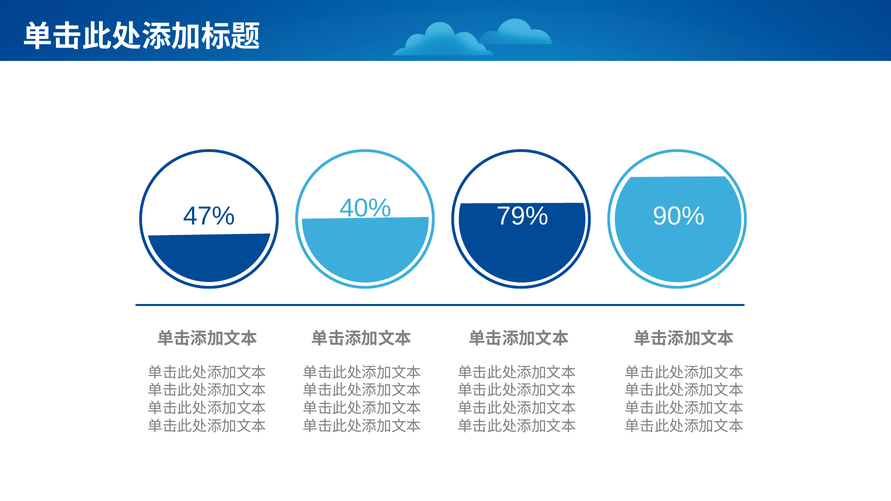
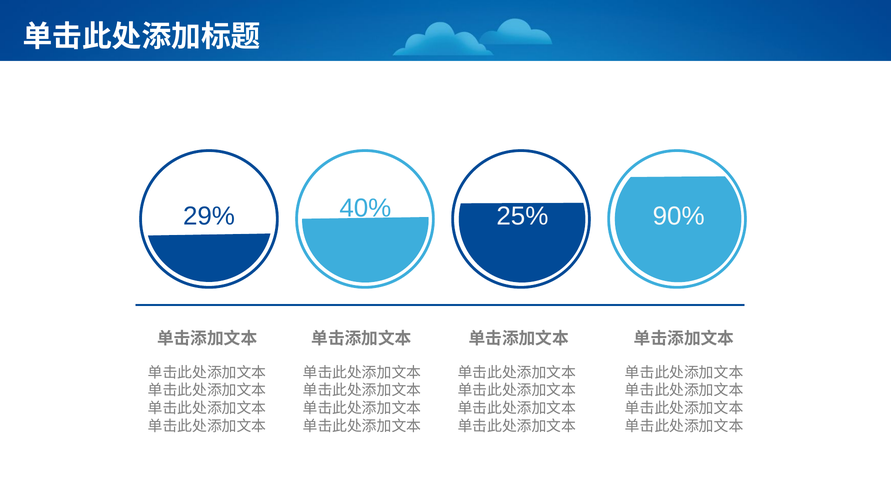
47%: 47% -> 29%
79%: 79% -> 25%
